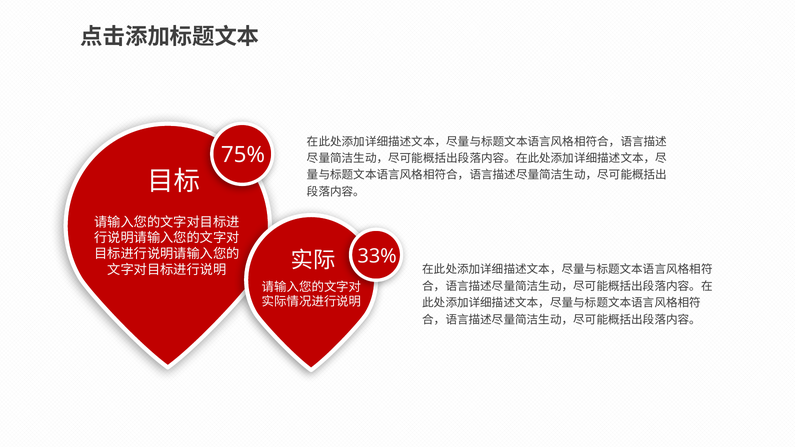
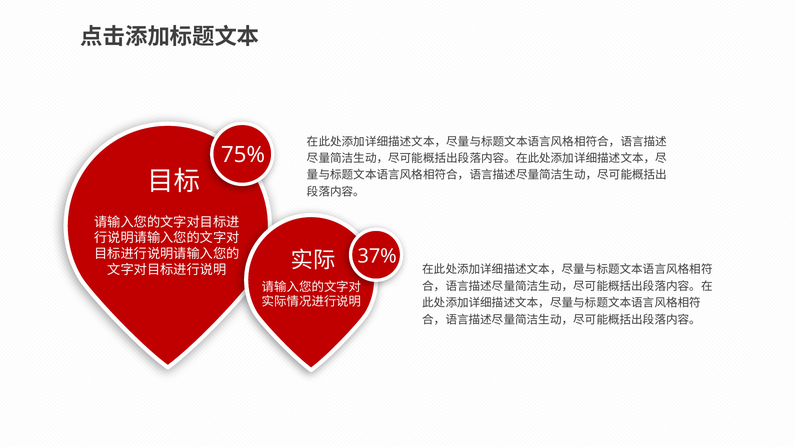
33%: 33% -> 37%
